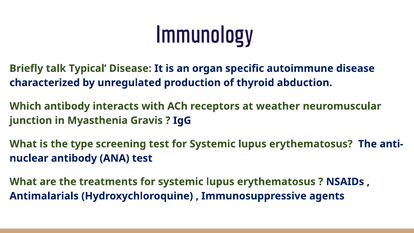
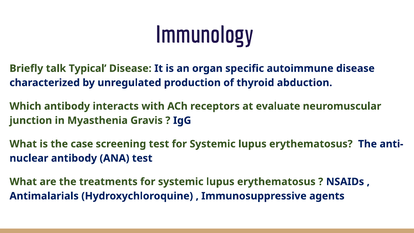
weather: weather -> evaluate
type: type -> case
